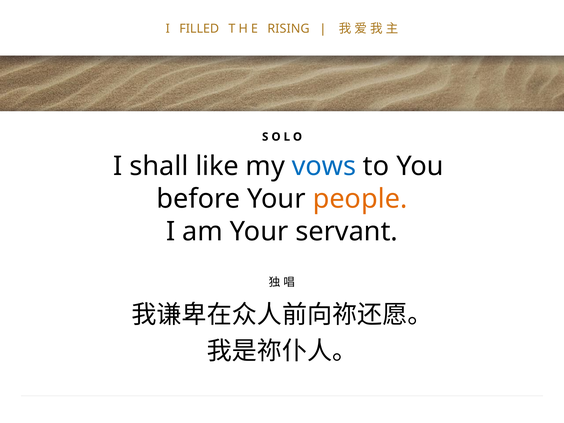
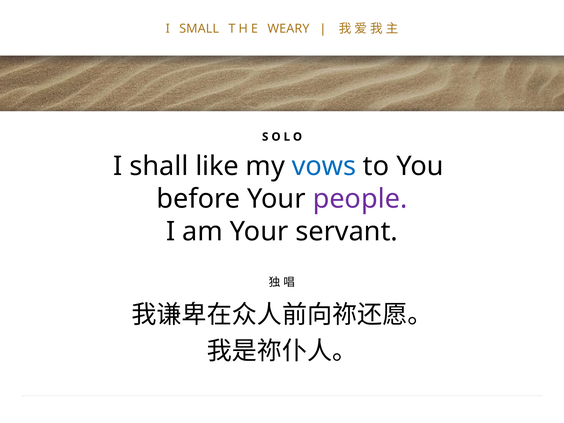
FILLED: FILLED -> SMALL
RISING: RISING -> WEARY
people colour: orange -> purple
